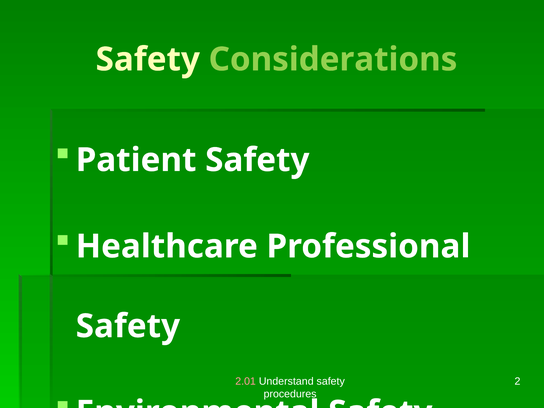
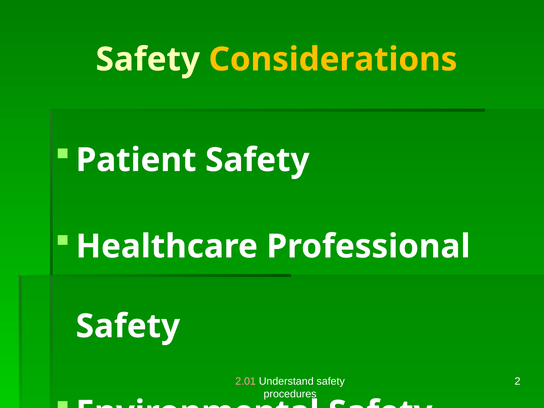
Considerations colour: light green -> yellow
